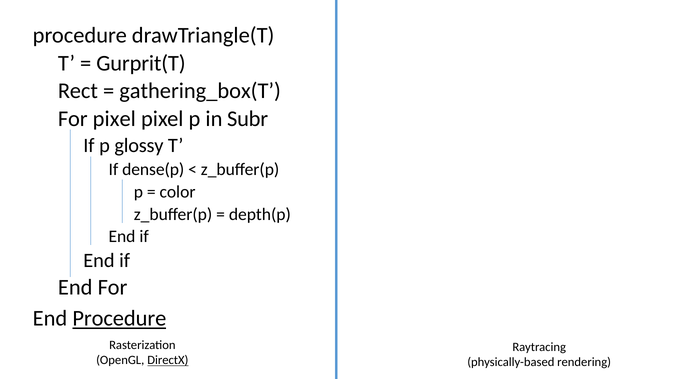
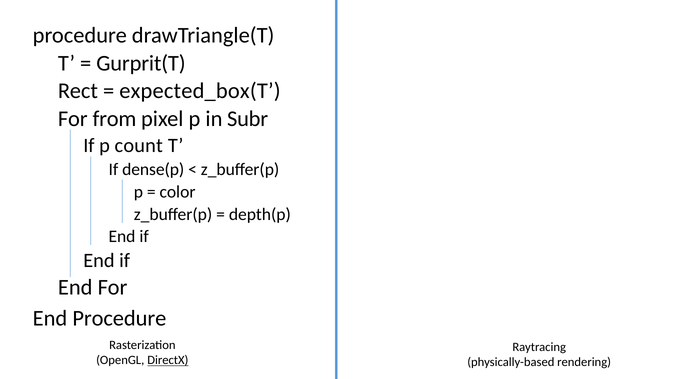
gathering_box(T: gathering_box(T -> expected_box(T
For pixel: pixel -> from
glossy: glossy -> count
Procedure at (119, 319) underline: present -> none
